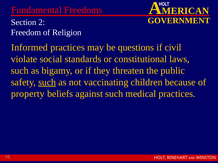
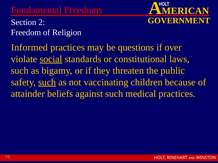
civil: civil -> over
social underline: none -> present
property: property -> attainder
